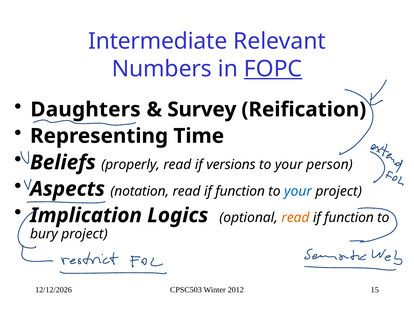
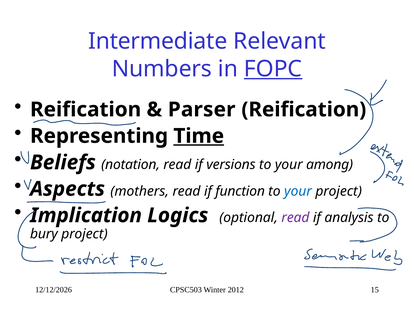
Daughters at (85, 110): Daughters -> Reification
Survey: Survey -> Parser
Time underline: none -> present
properly: properly -> notation
person: person -> among
notation: notation -> mothers
read at (295, 218) colour: orange -> purple
function at (349, 218): function -> analysis
